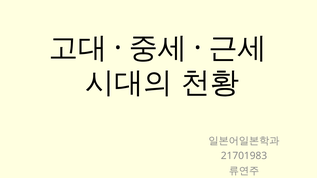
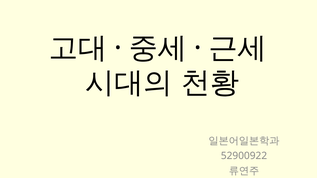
21701983: 21701983 -> 52900922
